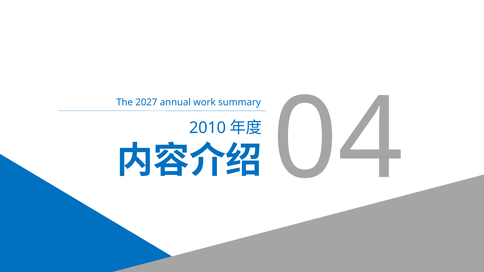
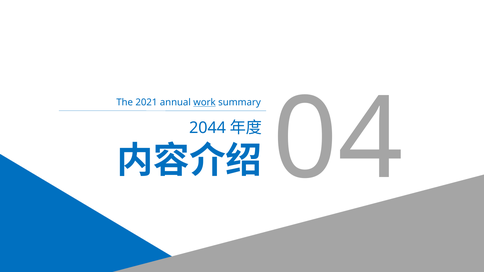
2027: 2027 -> 2021
work underline: none -> present
2010: 2010 -> 2044
